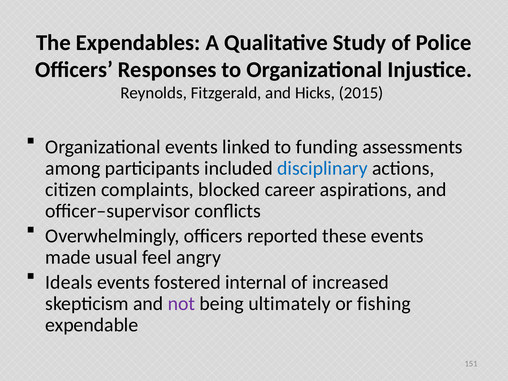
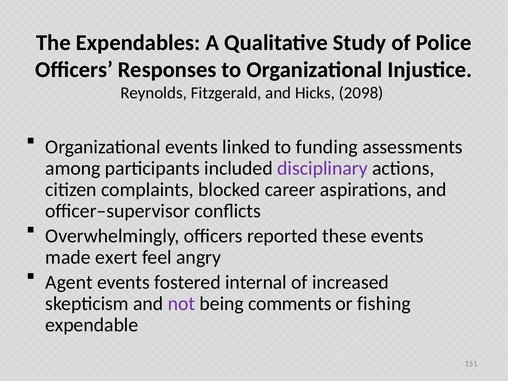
2015: 2015 -> 2098
disciplinary colour: blue -> purple
usual: usual -> exert
Ideals: Ideals -> Agent
ultimately: ultimately -> comments
